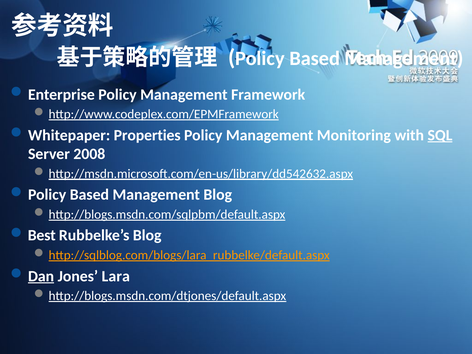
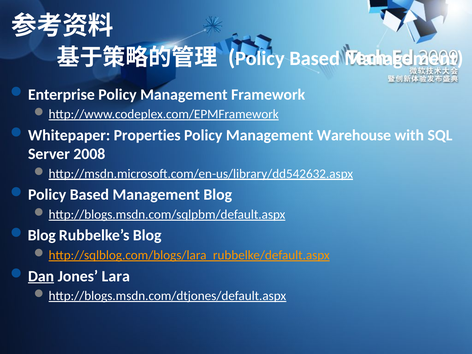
Monitoring: Monitoring -> Warehouse
SQL underline: present -> none
Best at (42, 235): Best -> Blog
